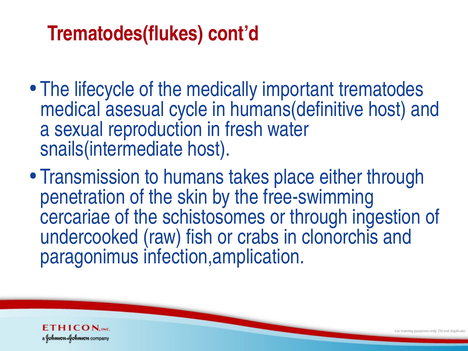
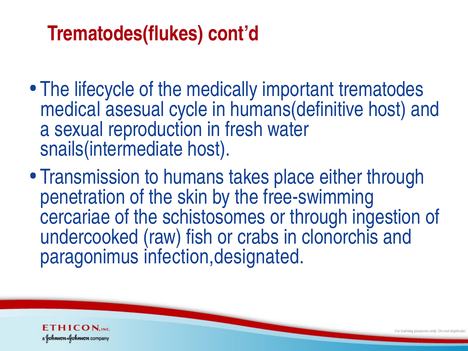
infection,amplication: infection,amplication -> infection,designated
